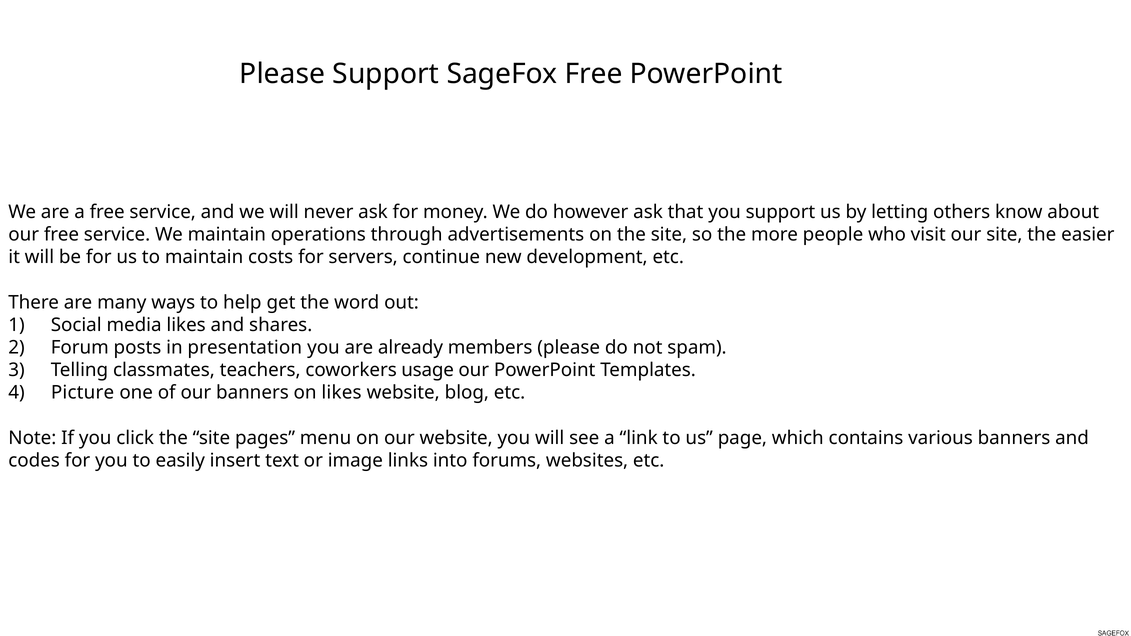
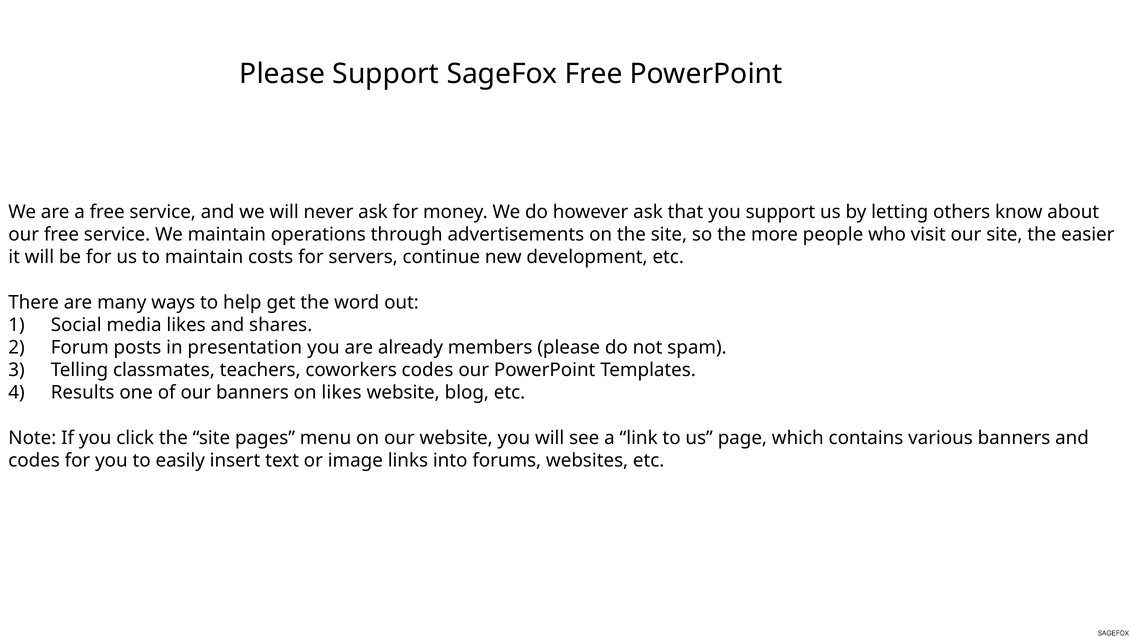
coworkers usage: usage -> codes
Picture: Picture -> Results
